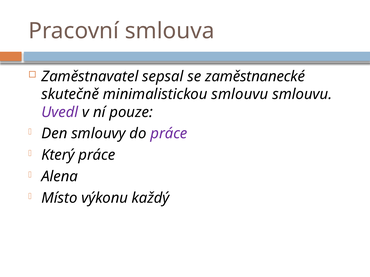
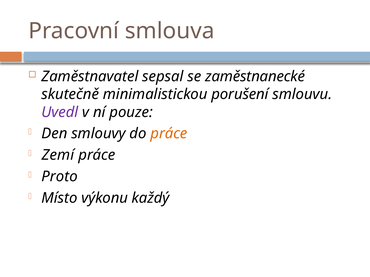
minimalistickou smlouvu: smlouvu -> porušení
práce at (169, 134) colour: purple -> orange
Který: Který -> Zemí
Alena: Alena -> Proto
